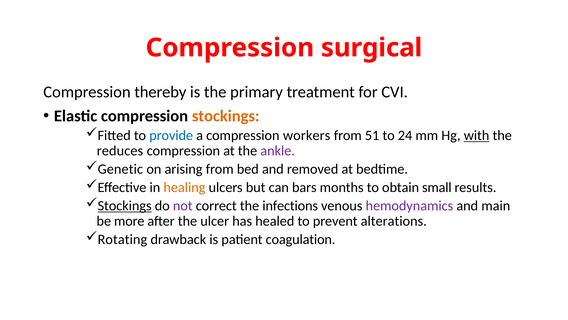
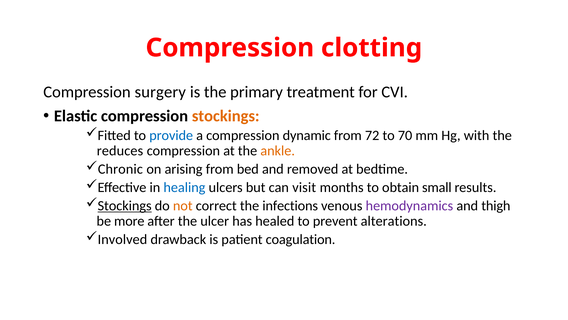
surgical: surgical -> clotting
thereby: thereby -> surgery
workers: workers -> dynamic
51: 51 -> 72
24: 24 -> 70
with underline: present -> none
ankle colour: purple -> orange
Genetic: Genetic -> Chronic
healing colour: orange -> blue
bars: bars -> visit
not colour: purple -> orange
main: main -> thigh
Rotating: Rotating -> Involved
